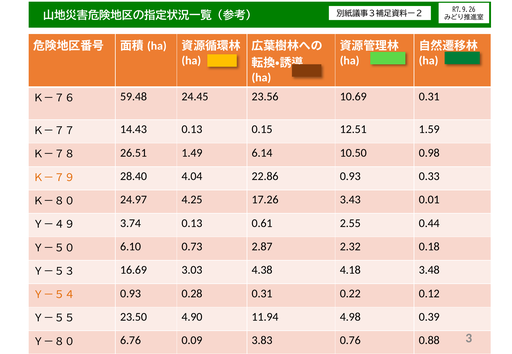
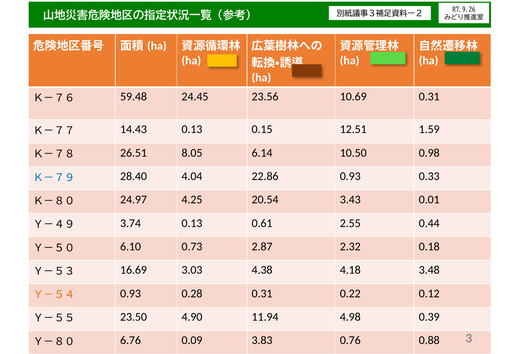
1.49: 1.49 -> 8.05
Ｋ－７９ colour: orange -> blue
17.26: 17.26 -> 20.54
